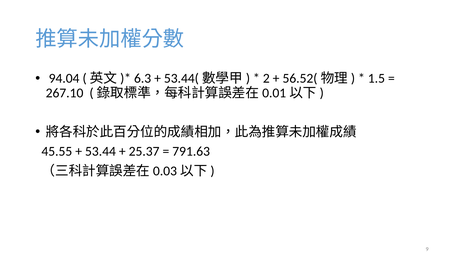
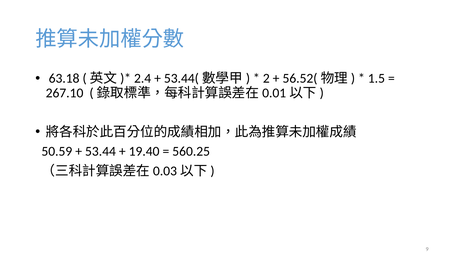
94.04: 94.04 -> 63.18
6.3: 6.3 -> 2.4
45.55: 45.55 -> 50.59
25.37: 25.37 -> 19.40
791.63: 791.63 -> 560.25
